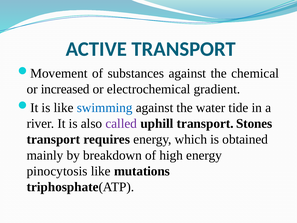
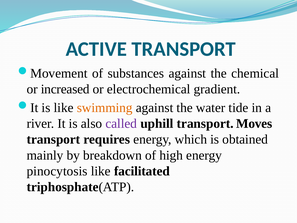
swimming colour: blue -> orange
Stones: Stones -> Moves
mutations: mutations -> facilitated
